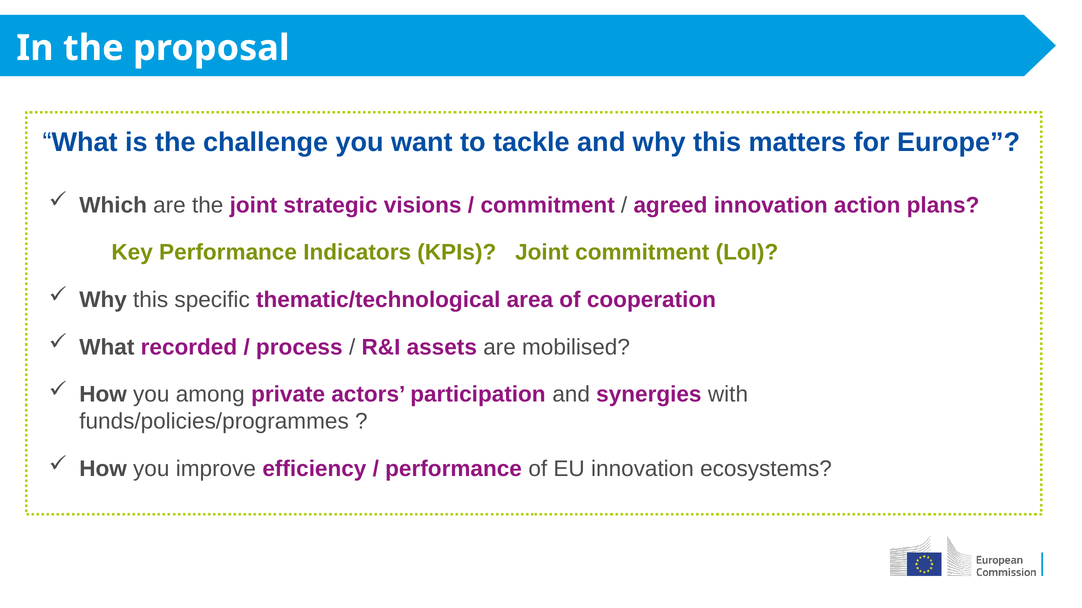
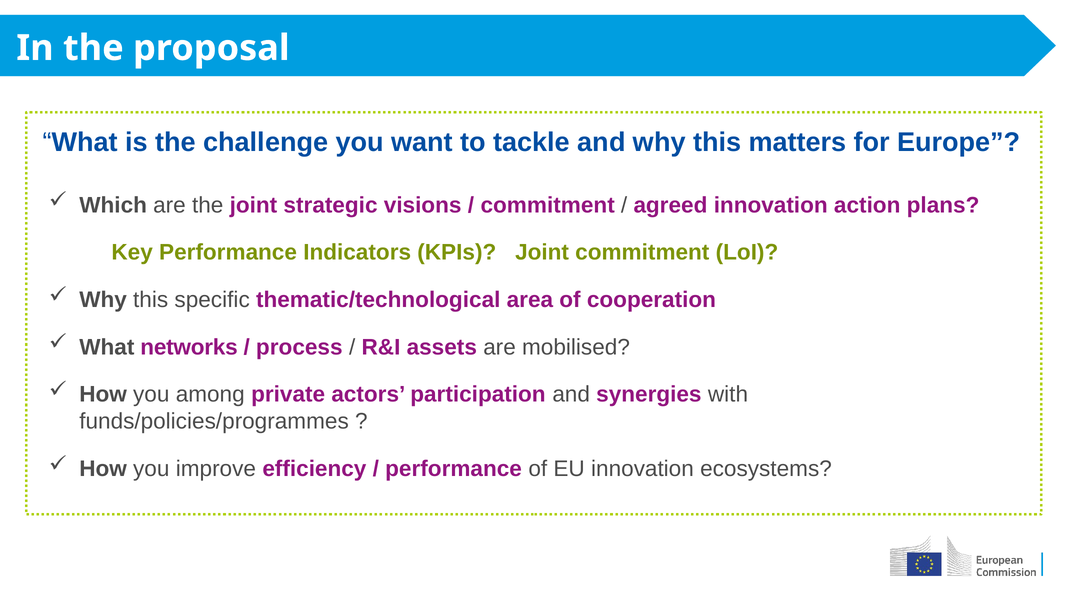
recorded: recorded -> networks
